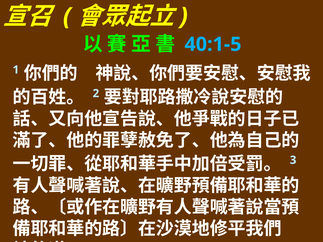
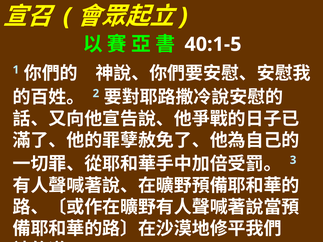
40:1-5 colour: light blue -> white
